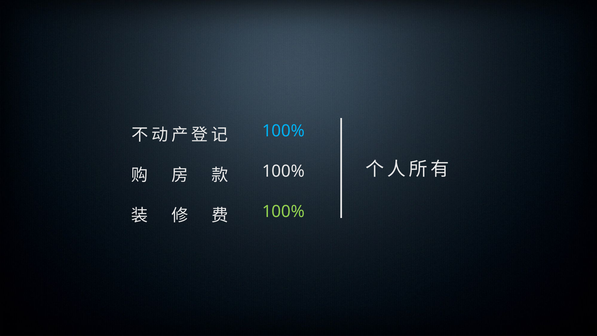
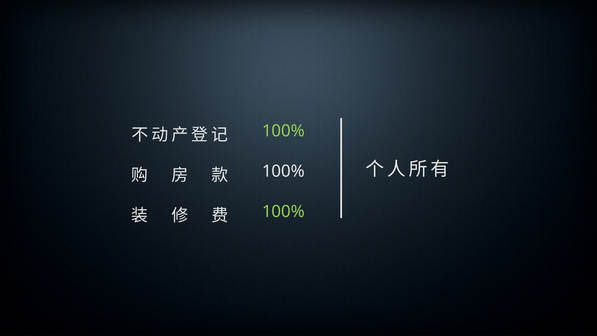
100% at (283, 131) colour: light blue -> light green
